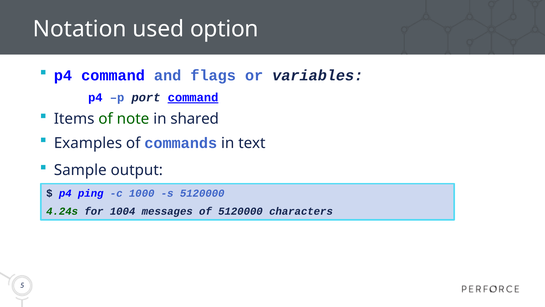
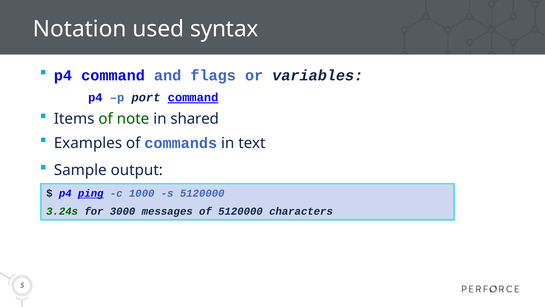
option: option -> syntax
ping underline: none -> present
4.24s: 4.24s -> 3.24s
1004: 1004 -> 3000
